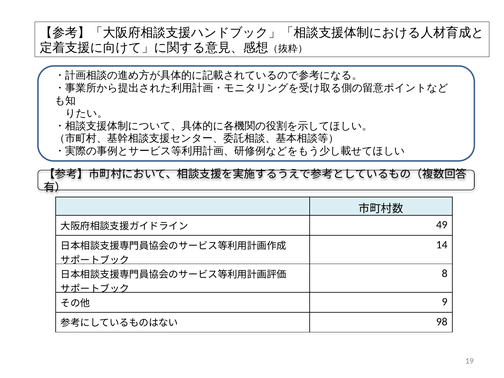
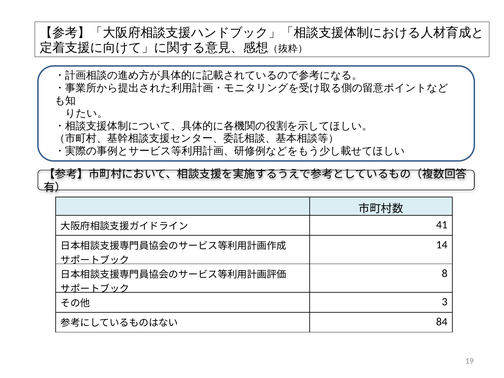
49: 49 -> 41
9: 9 -> 3
98: 98 -> 84
